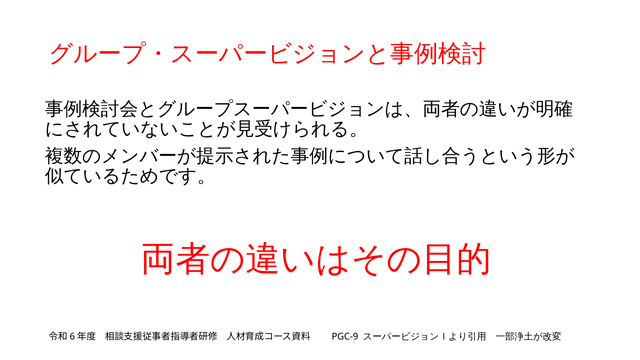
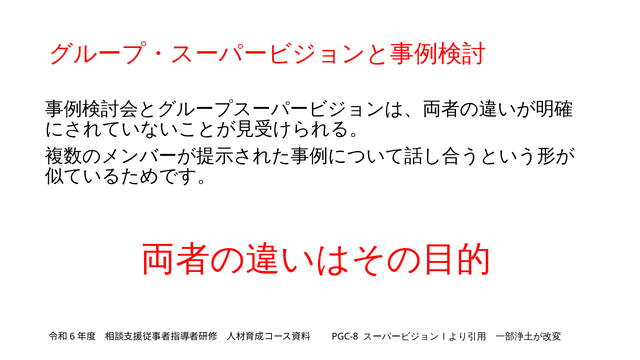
PGC-9: PGC-9 -> PGC-8
